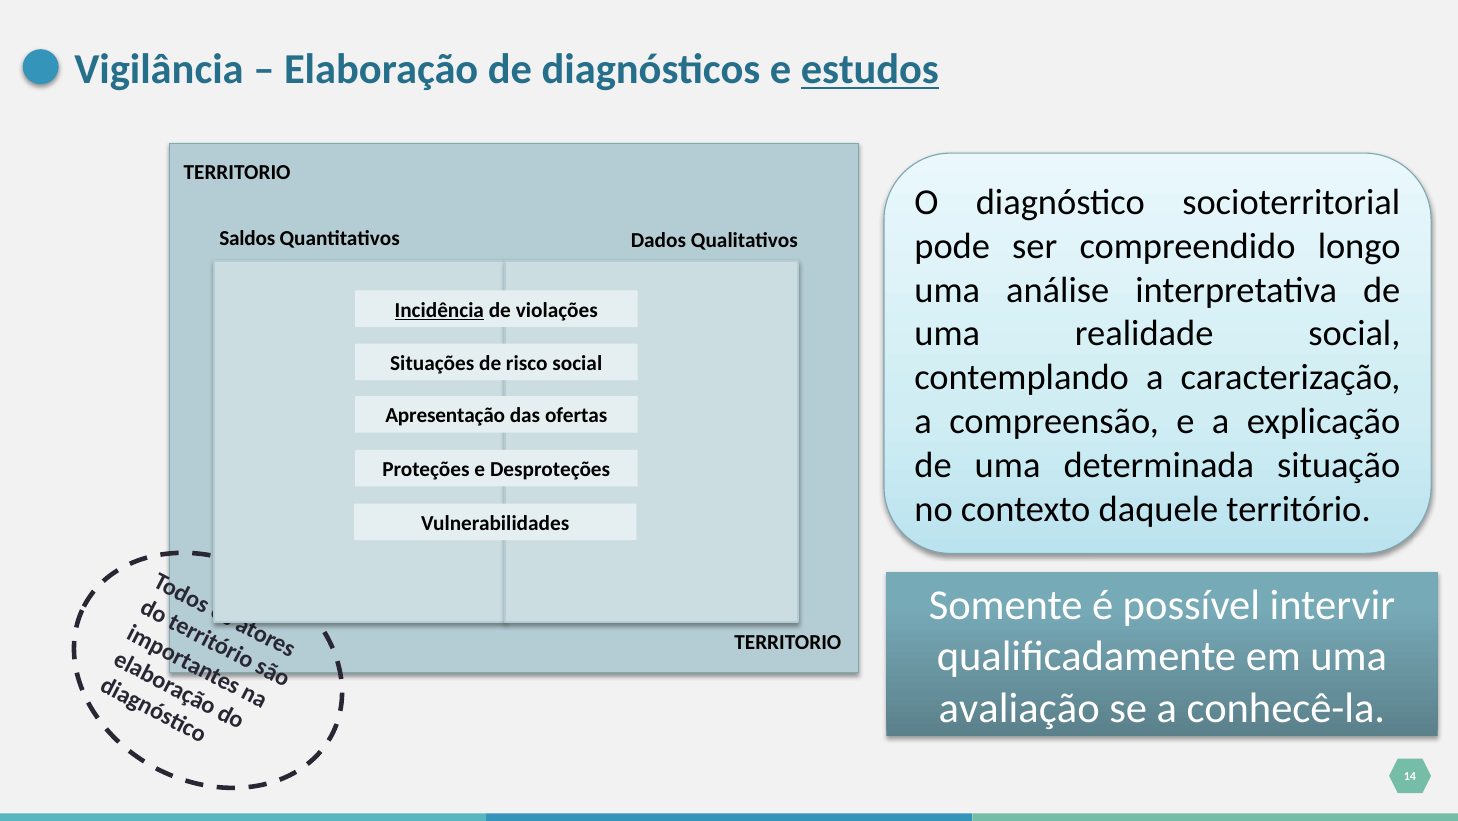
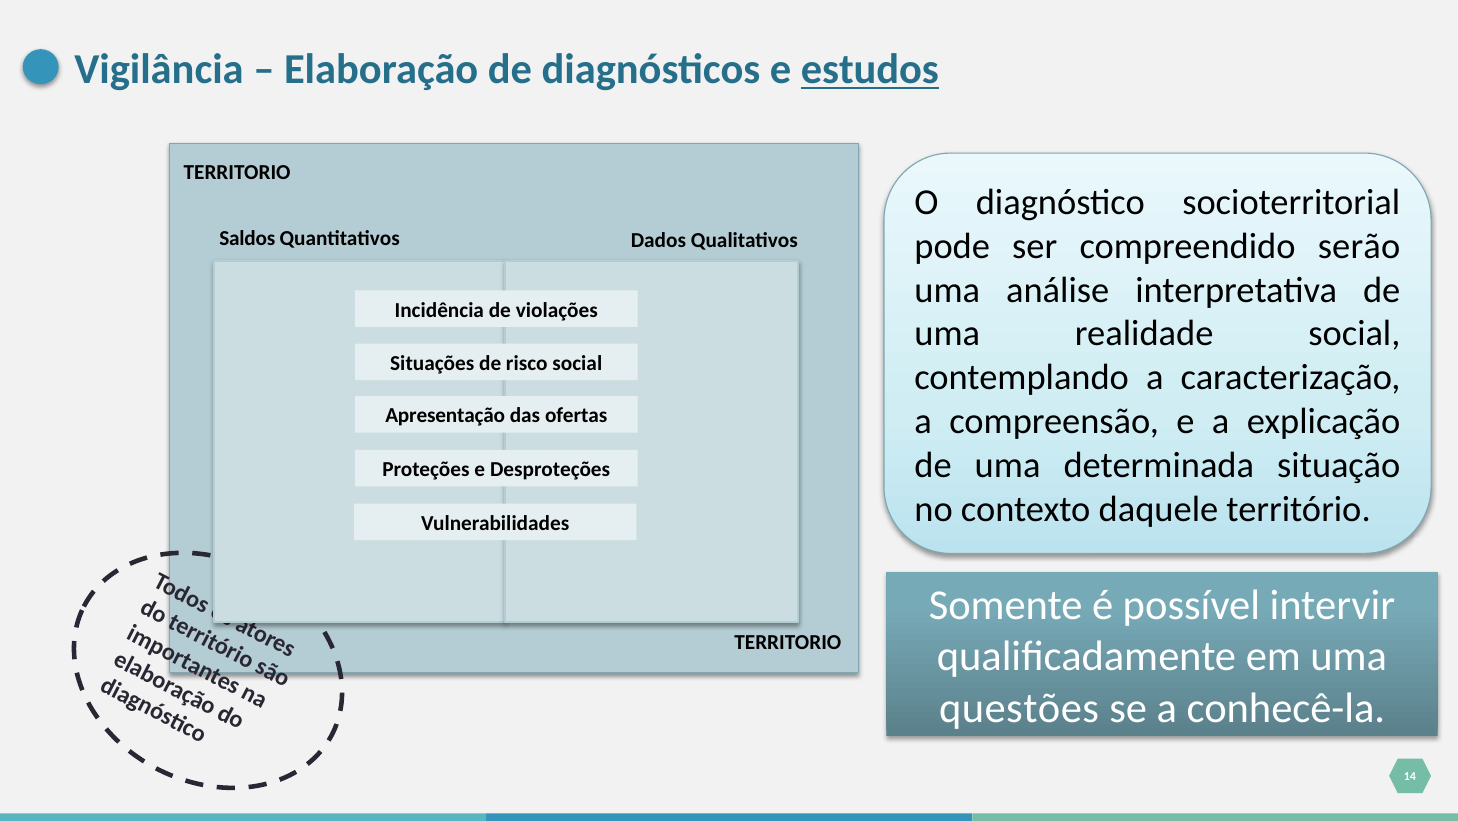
longo: longo -> serão
Incidência underline: present -> none
avaliação: avaliação -> questões
